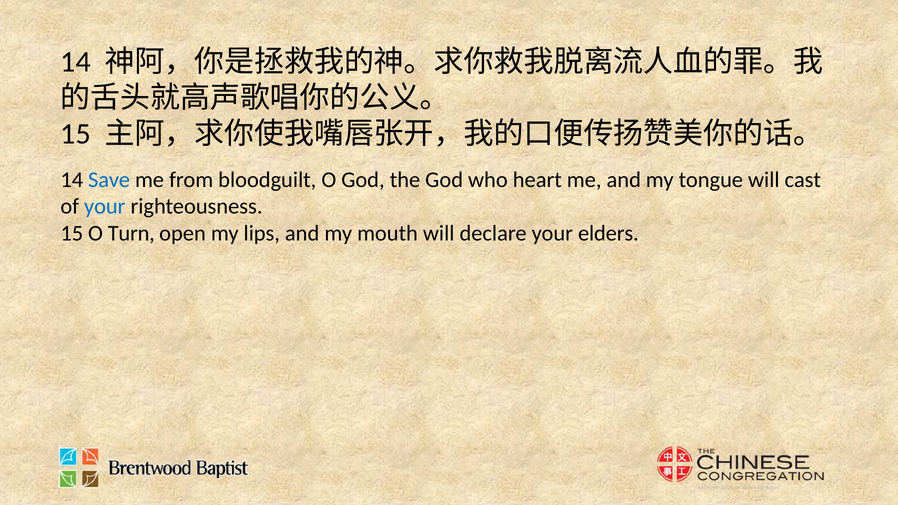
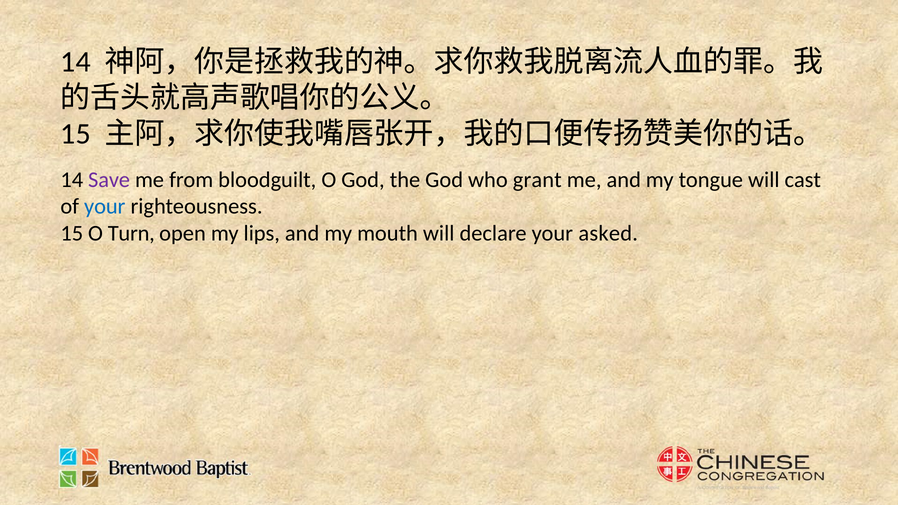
Save colour: blue -> purple
heart: heart -> grant
elders: elders -> asked
